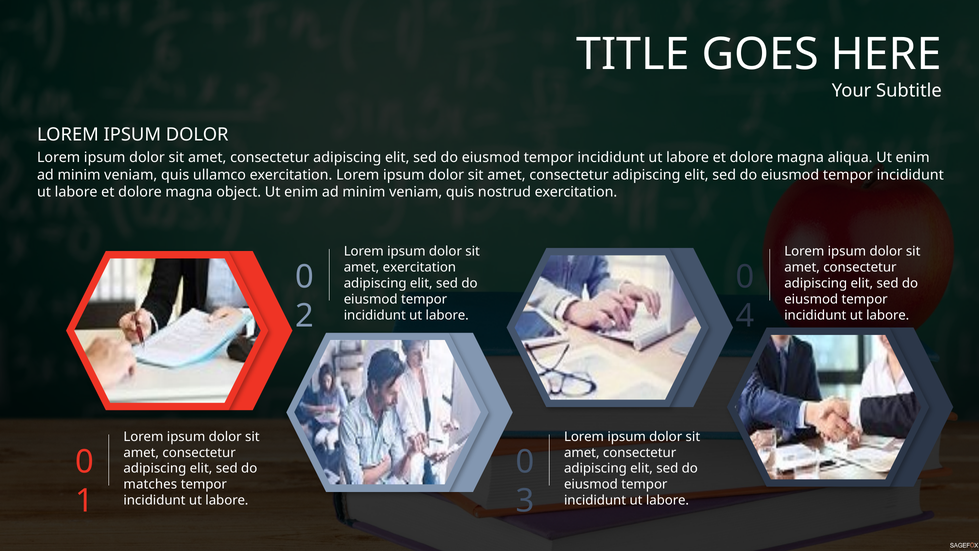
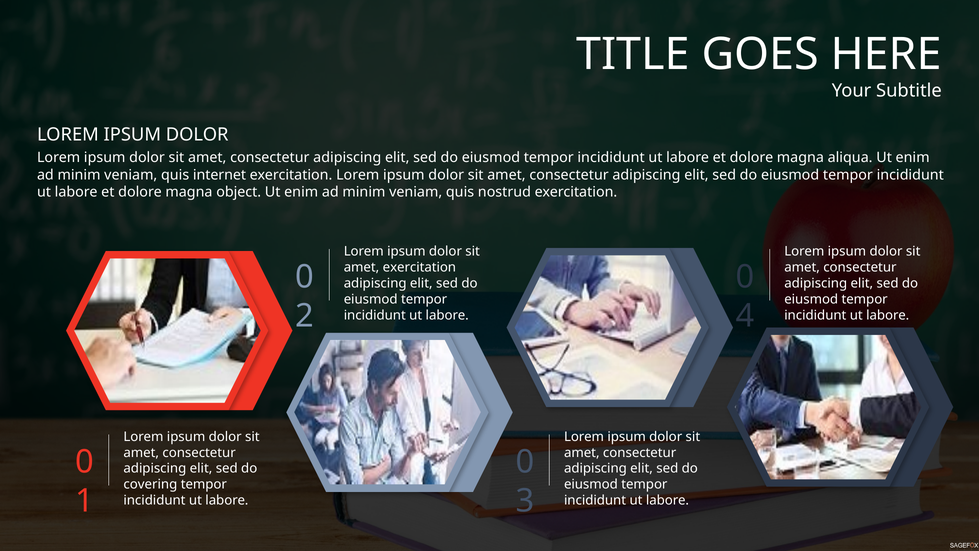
ullamco: ullamco -> internet
matches: matches -> covering
